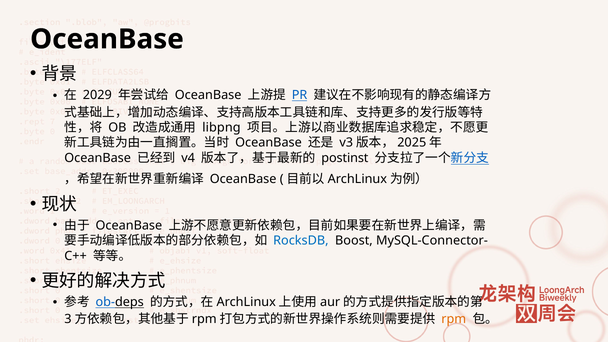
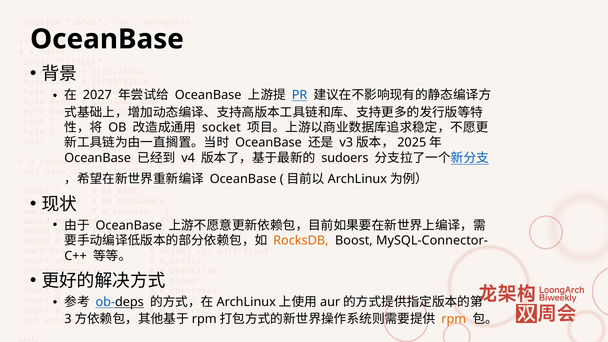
2029: 2029 -> 2027
libpng: libpng -> socket
postinst: postinst -> sudoers
RocksDB colour: blue -> orange
